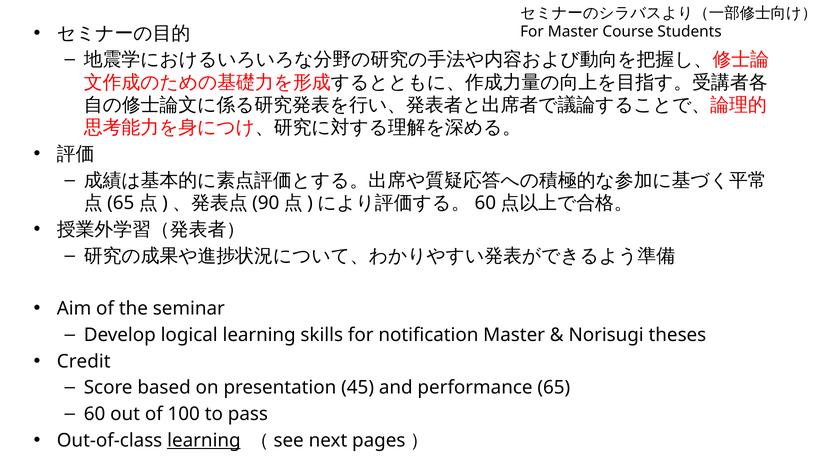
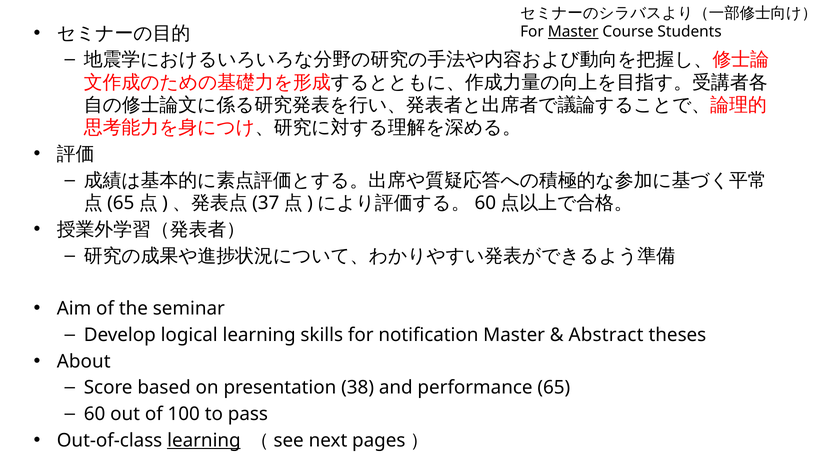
Master at (573, 32) underline: none -> present
90: 90 -> 37
Norisugi: Norisugi -> Abstract
Credit: Credit -> About
45: 45 -> 38
